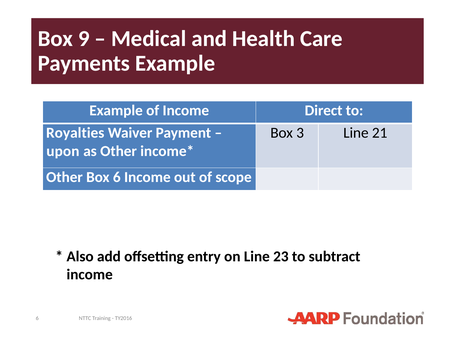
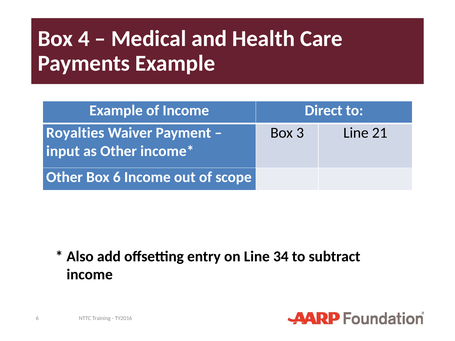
9: 9 -> 4
upon: upon -> input
23: 23 -> 34
